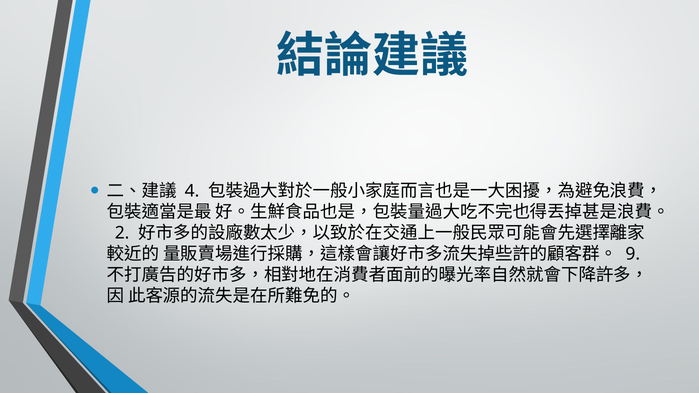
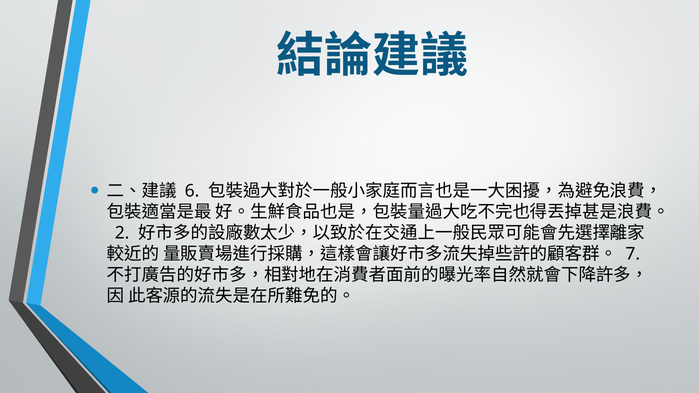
4: 4 -> 6
9: 9 -> 7
